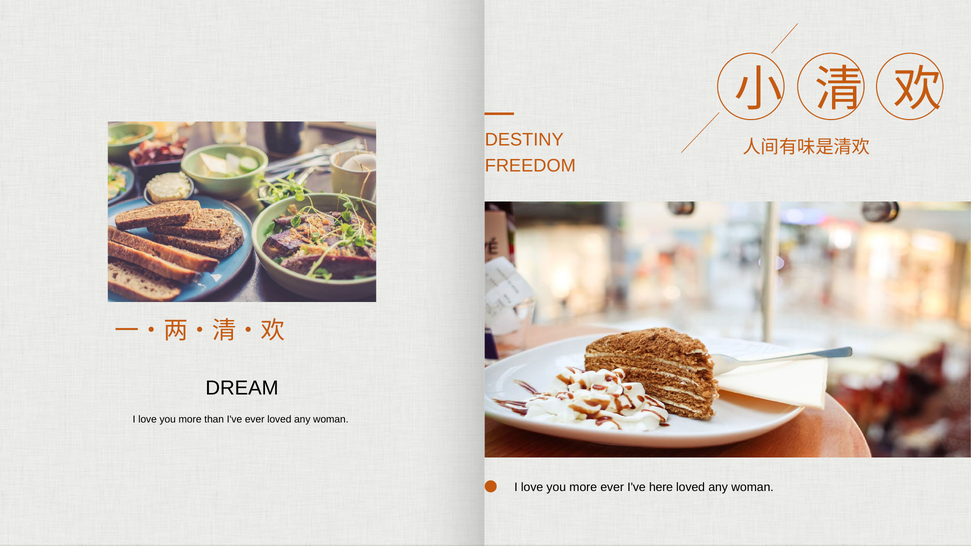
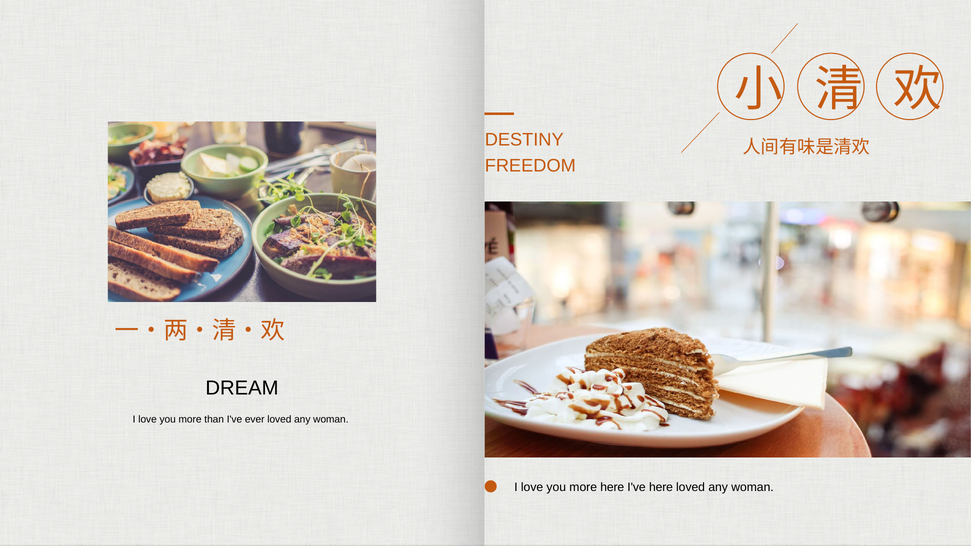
more ever: ever -> here
